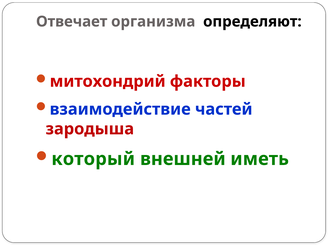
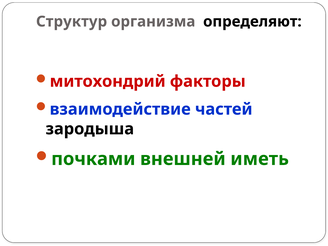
Отвечает: Отвечает -> Структур
зародыша colour: red -> black
который: который -> почками
